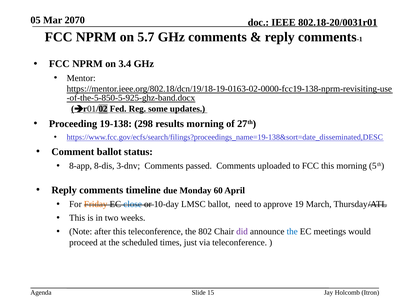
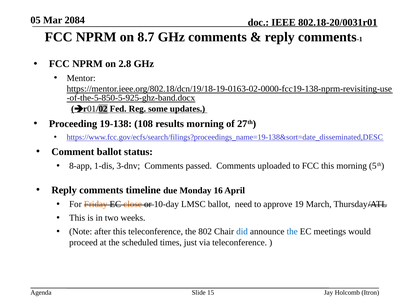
2070: 2070 -> 2084
5.7: 5.7 -> 8.7
3.4: 3.4 -> 2.8
298: 298 -> 108
8-dis: 8-dis -> 1-dis
60: 60 -> 16
close colour: blue -> orange
did colour: purple -> blue
